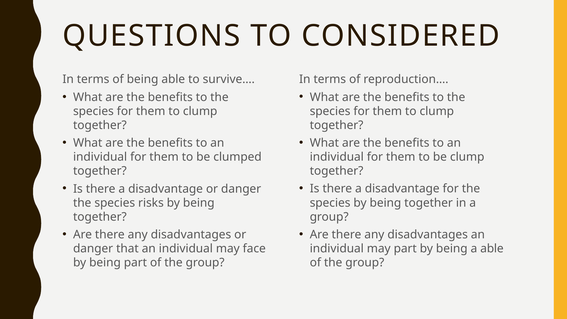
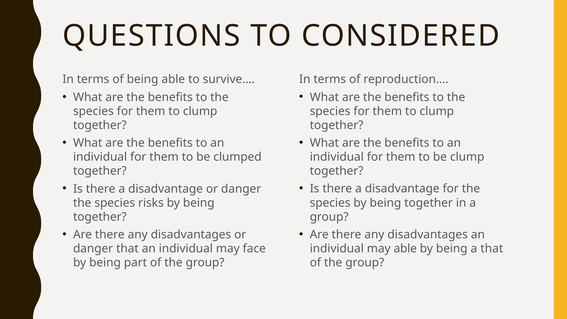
may part: part -> able
a able: able -> that
